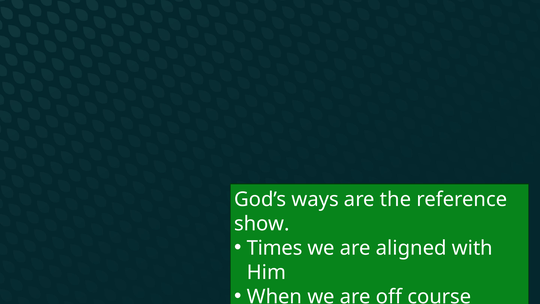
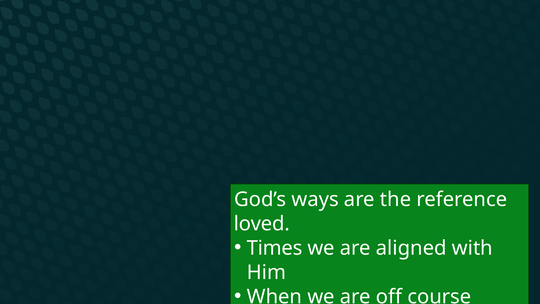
show: show -> loved
